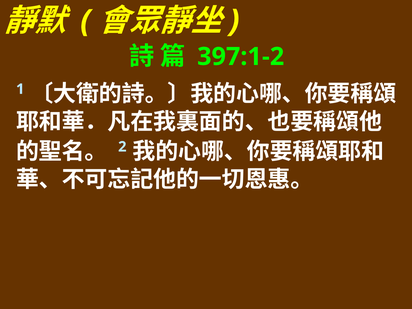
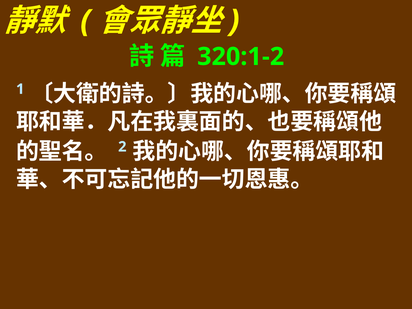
397:1-2: 397:1-2 -> 320:1-2
